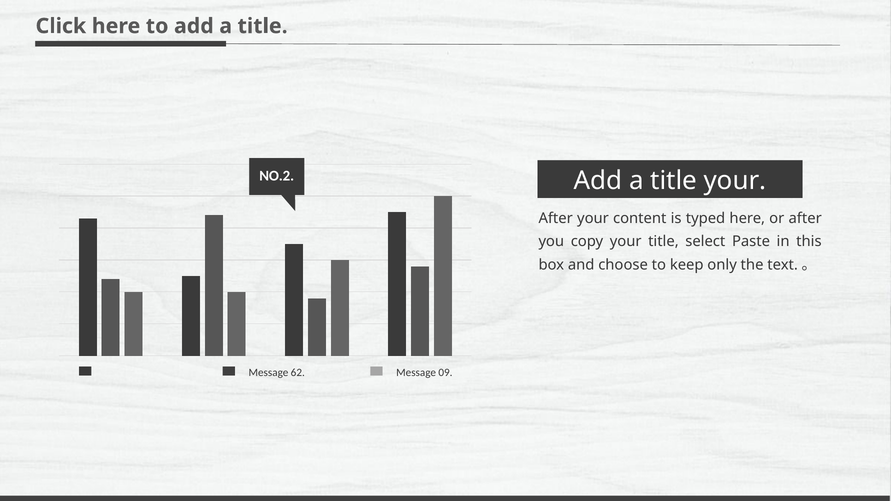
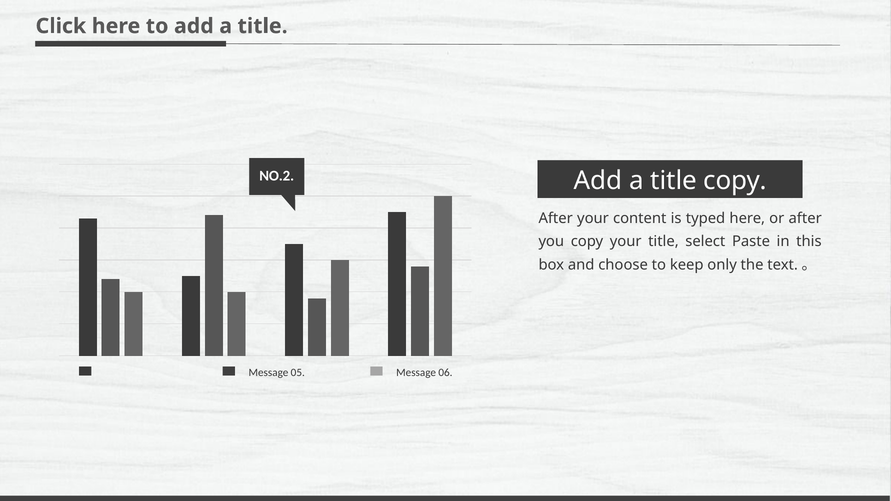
title your: your -> copy
62: 62 -> 05
09: 09 -> 06
